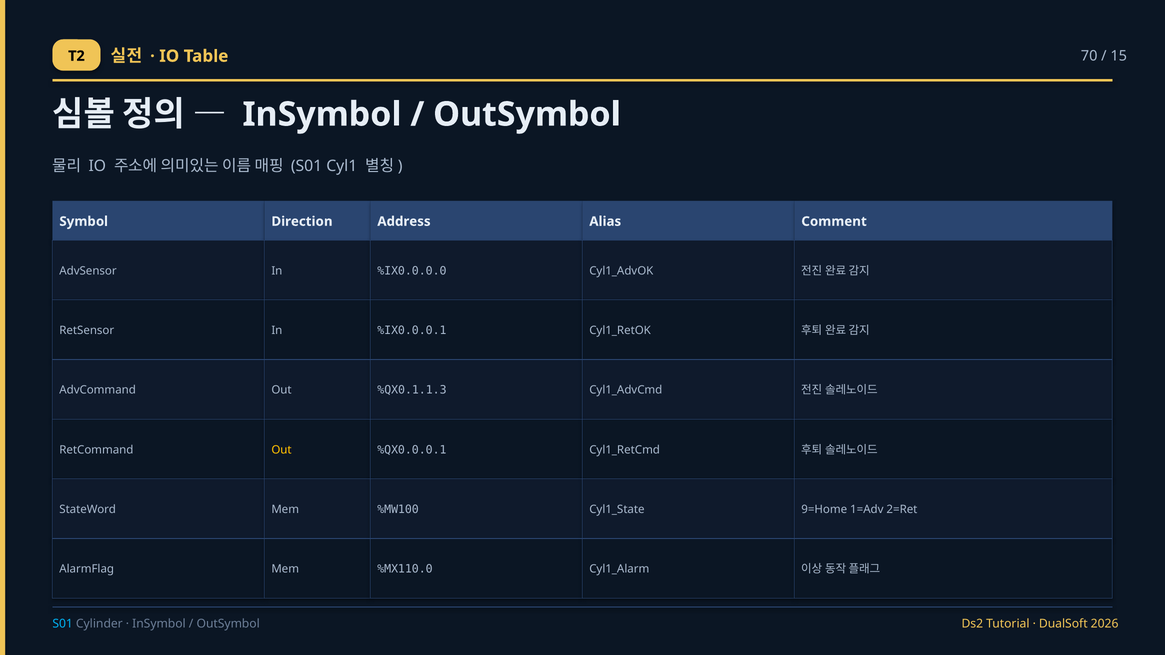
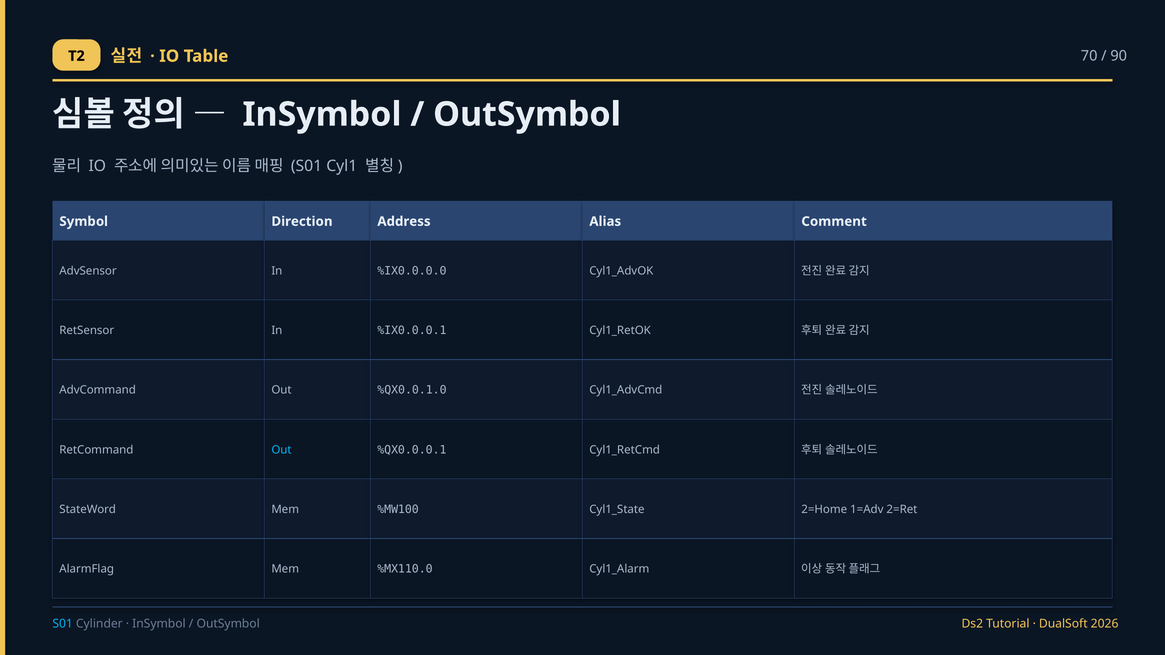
15: 15 -> 90
%QX0.1.1.3: %QX0.1.1.3 -> %QX0.0.1.0
Out at (281, 450) colour: yellow -> light blue
9=Home: 9=Home -> 2=Home
